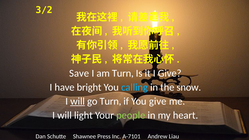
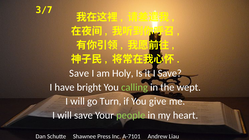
3/2: 3/2 -> 3/7
am Turn: Turn -> Holy
I Give: Give -> Save
calling colour: light blue -> light green
snow: snow -> wept
will at (78, 101) underline: present -> none
will light: light -> save
